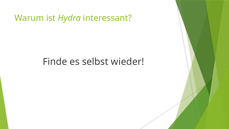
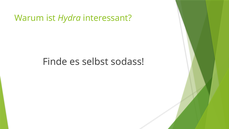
wieder: wieder -> sodass
